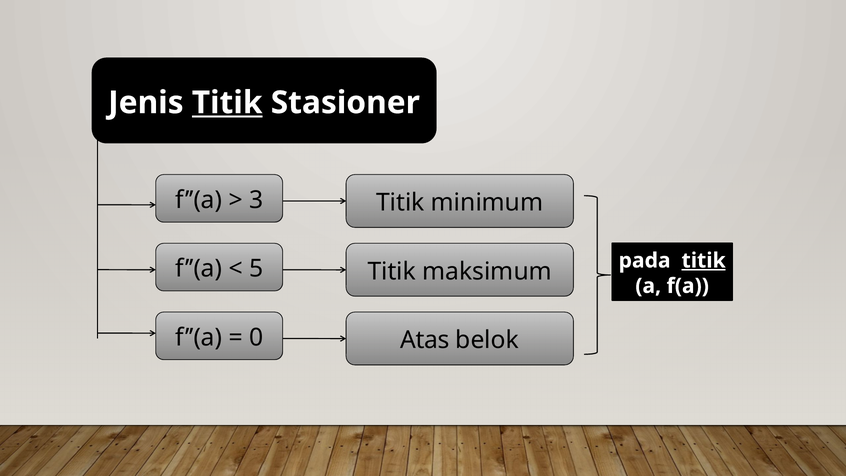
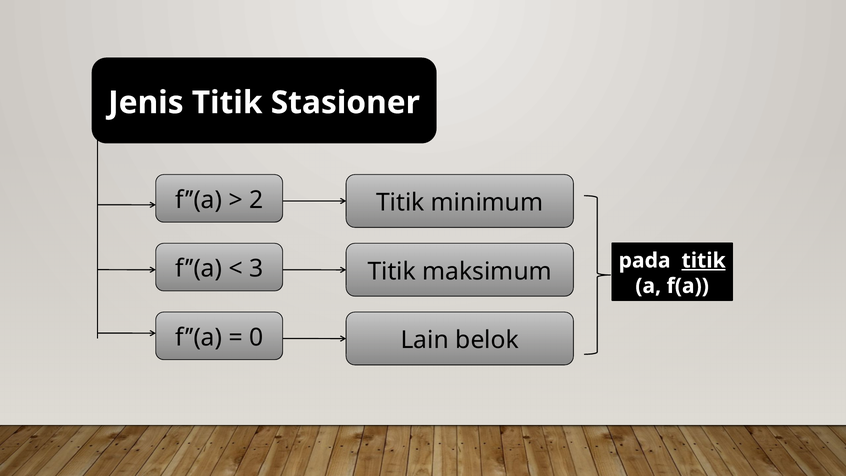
Titik at (227, 103) underline: present -> none
3: 3 -> 2
5: 5 -> 3
Atas: Atas -> Lain
